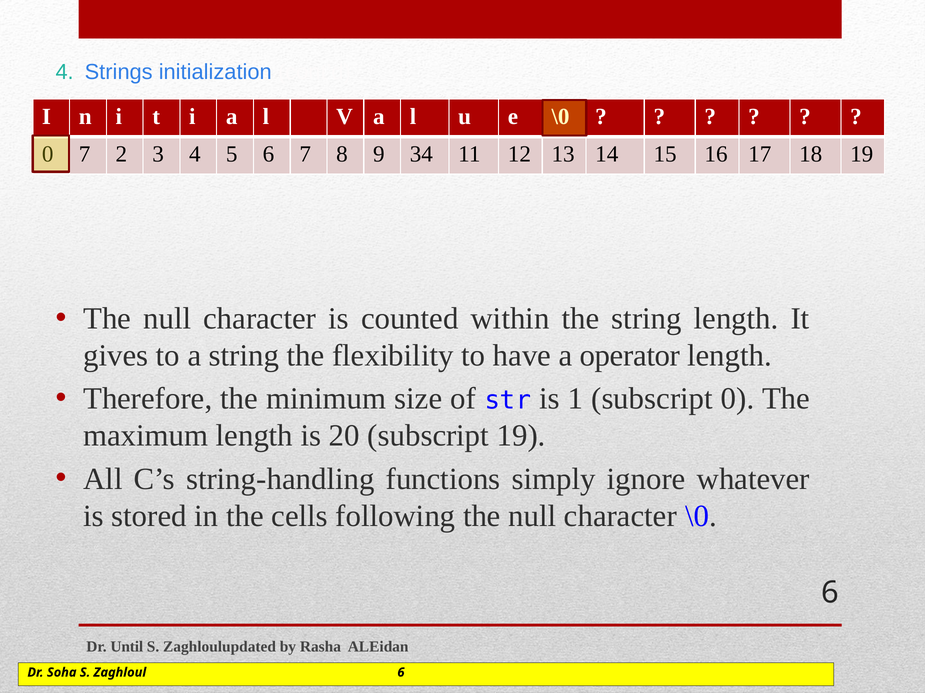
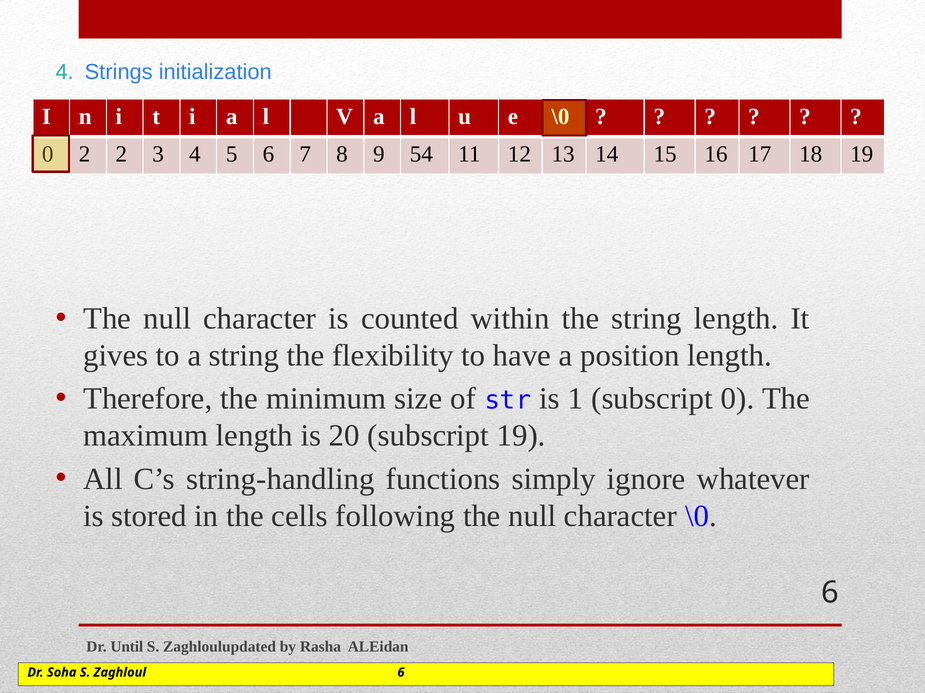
7 at (85, 154): 7 -> 2
34: 34 -> 54
operator: operator -> position
